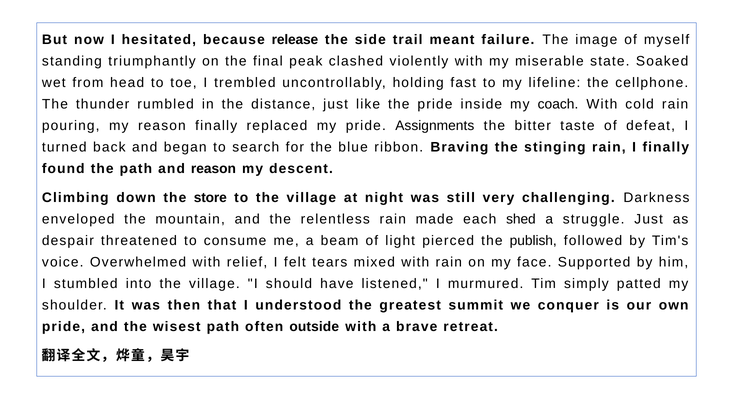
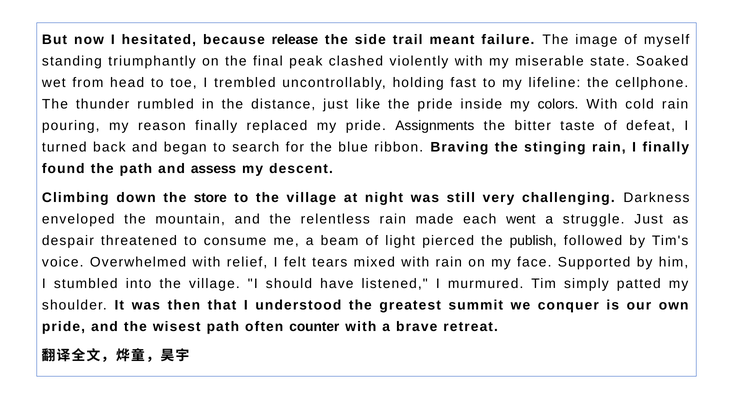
coach: coach -> colors
and reason: reason -> assess
shed: shed -> went
outside: outside -> counter
